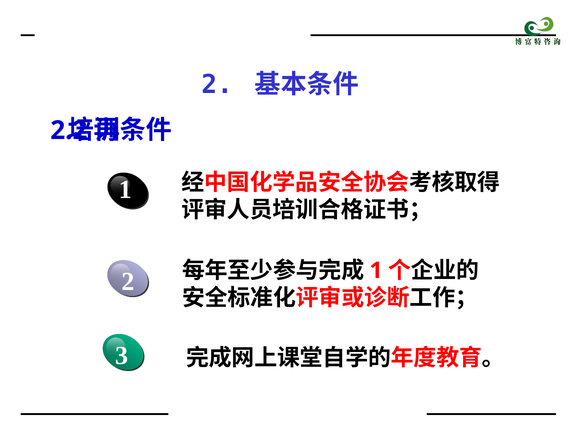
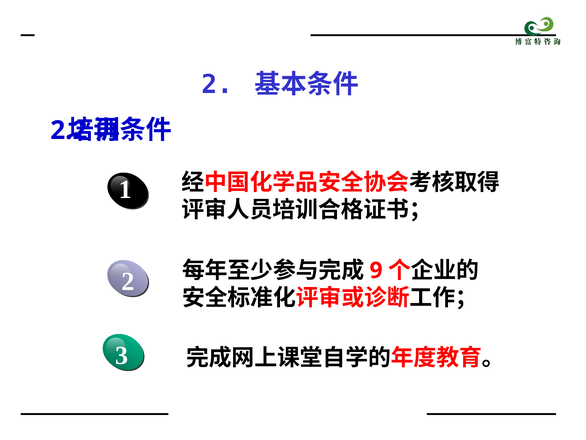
1 at (376, 270): 1 -> 9
